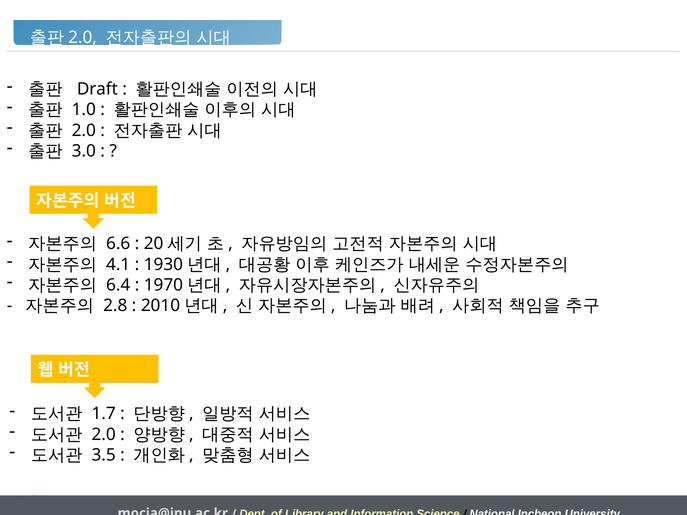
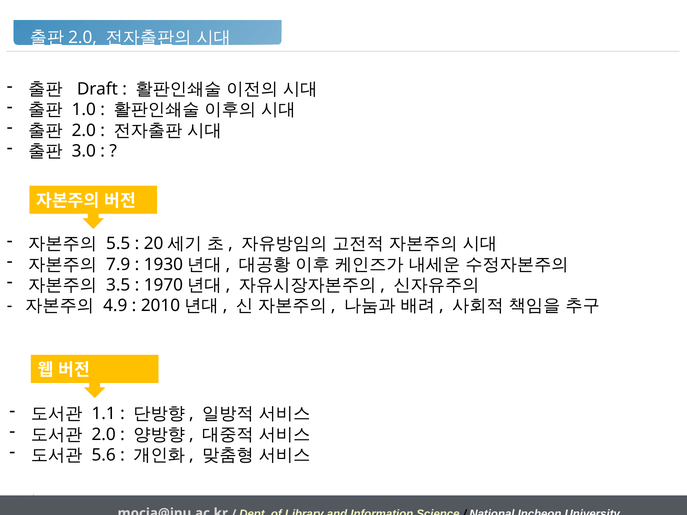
6.6: 6.6 -> 5.5
4.1: 4.1 -> 7.9
6.4: 6.4 -> 3.5
2.8: 2.8 -> 4.9
1.7: 1.7 -> 1.1
3.5: 3.5 -> 5.6
